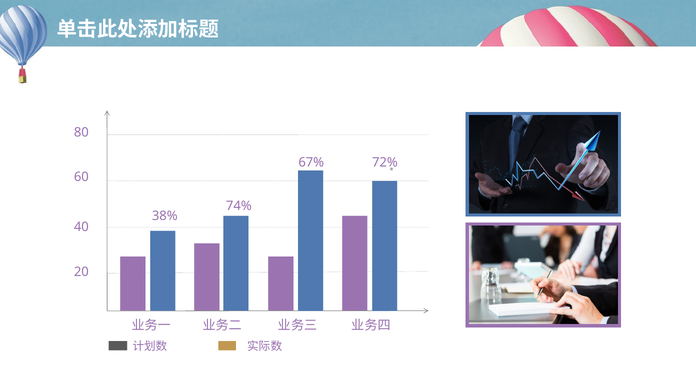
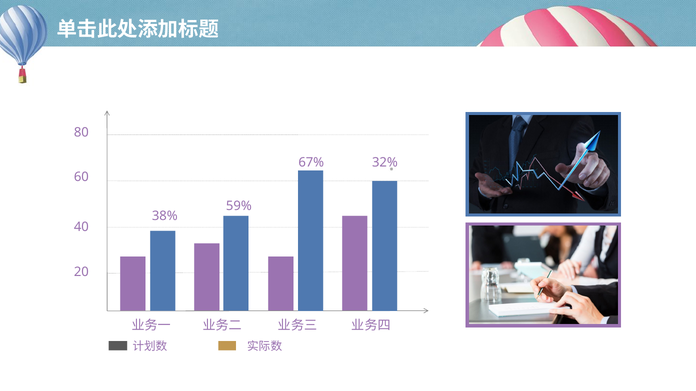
72%: 72% -> 32%
74%: 74% -> 59%
